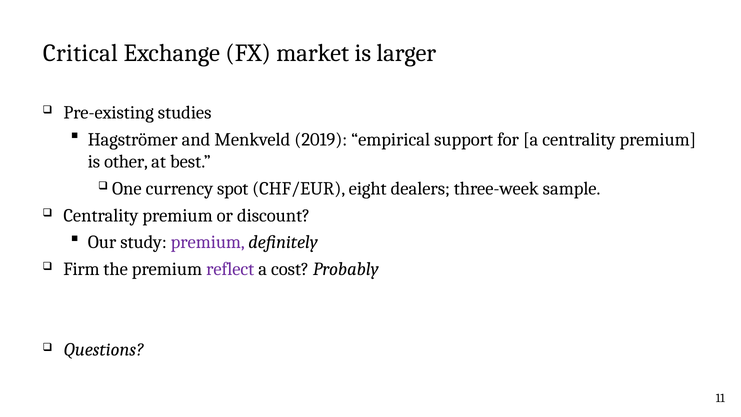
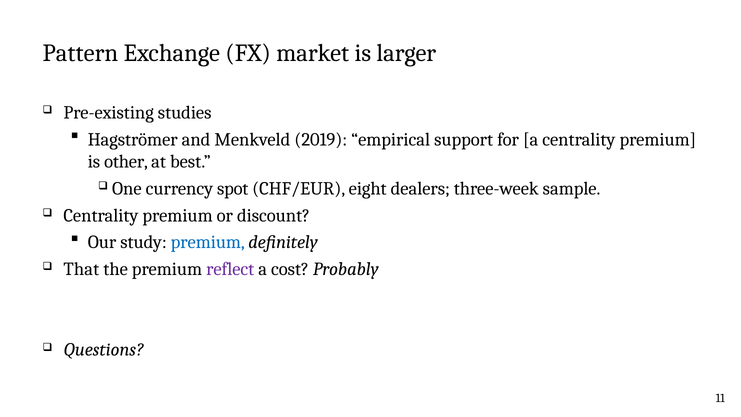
Critical: Critical -> Pattern
premium at (208, 242) colour: purple -> blue
Firm: Firm -> That
